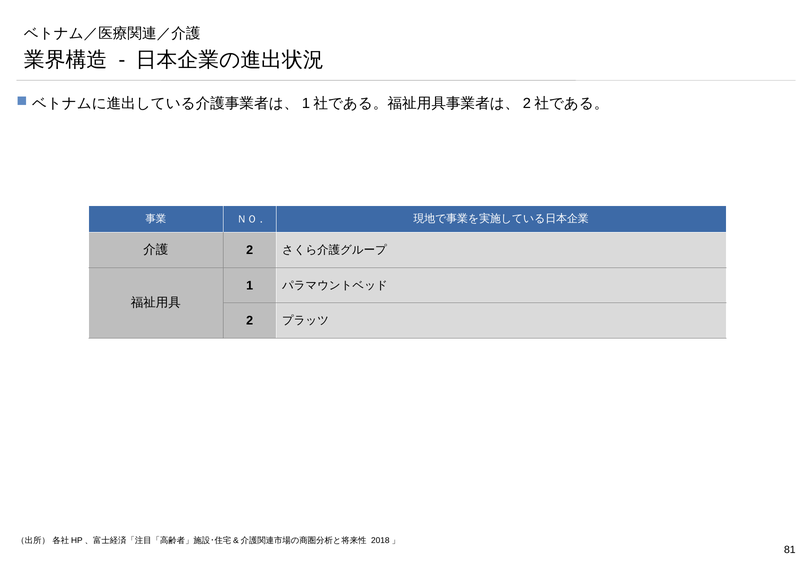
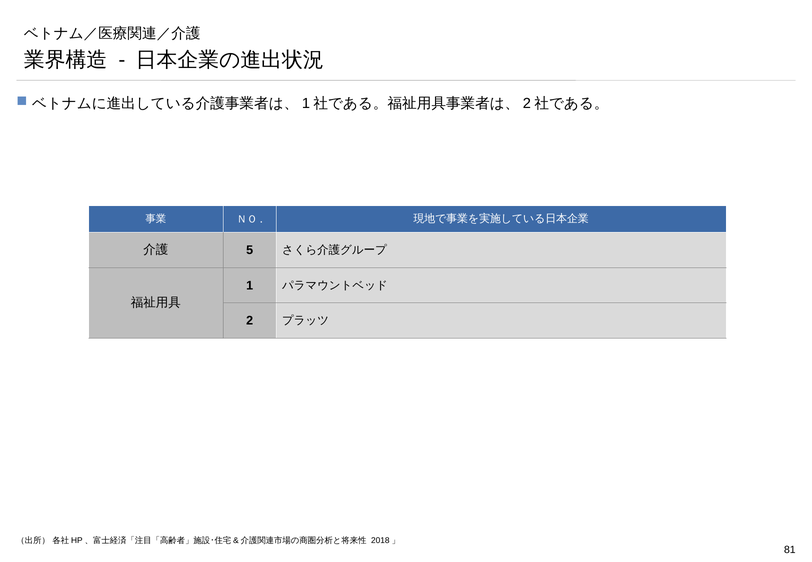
2 at (250, 250): 2 -> 5
